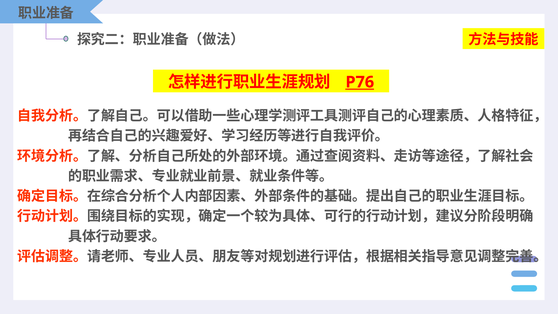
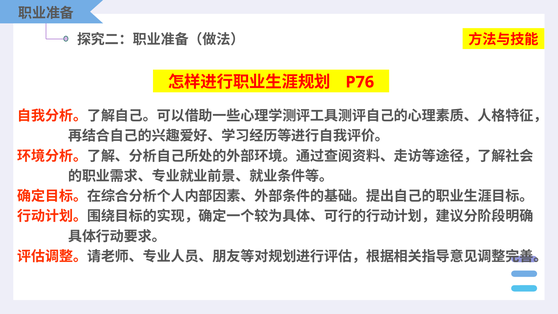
P76 underline: present -> none
